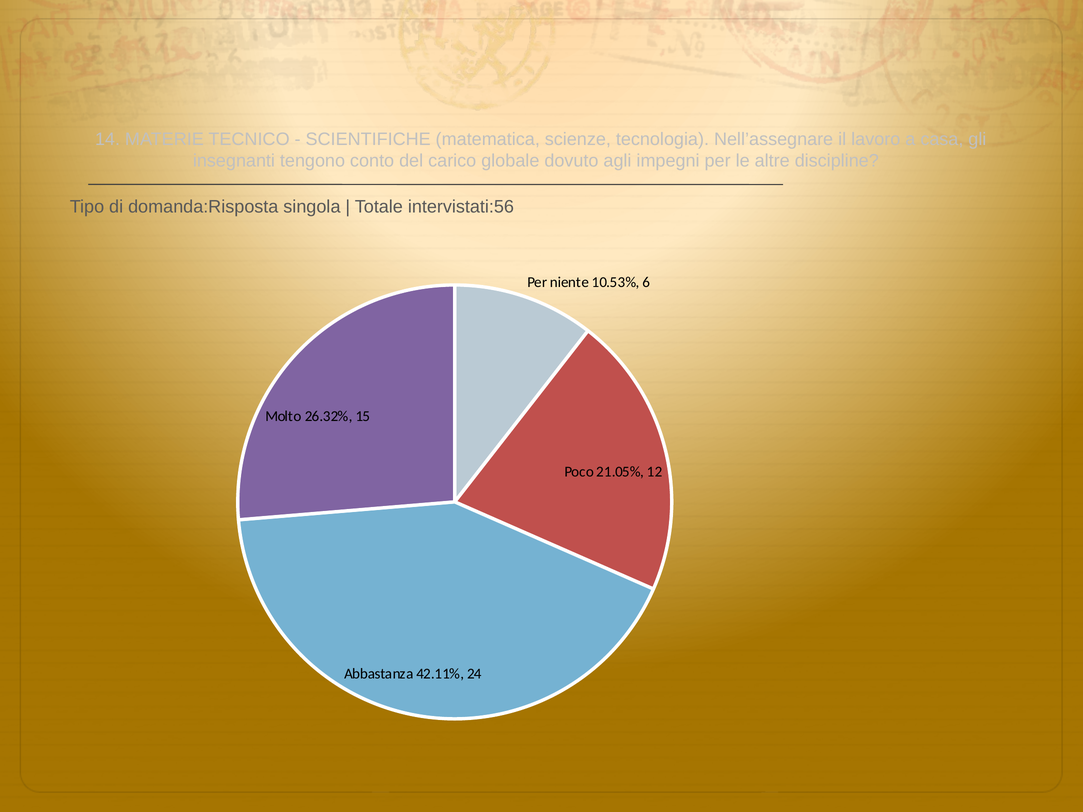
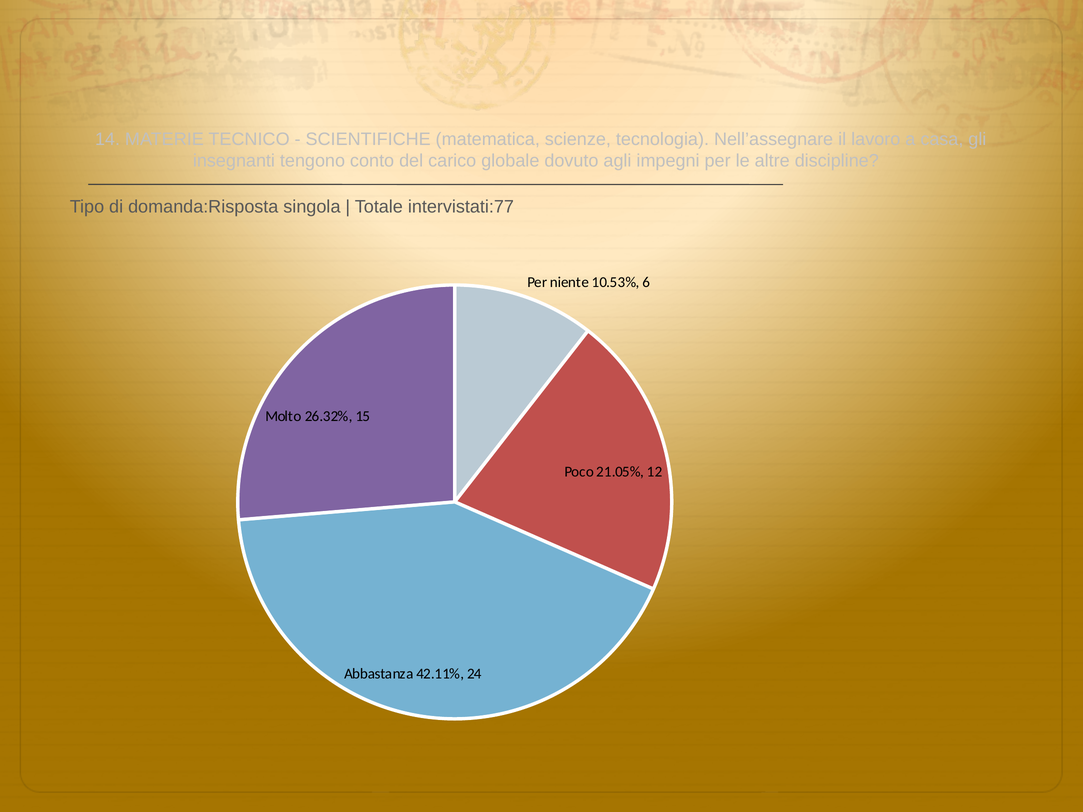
intervistati:56: intervistati:56 -> intervistati:77
